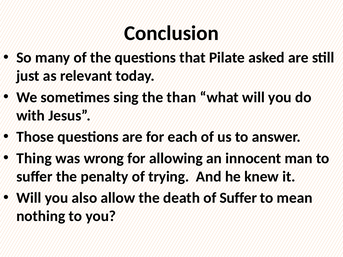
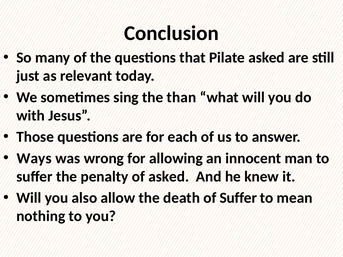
Thing: Thing -> Ways
of trying: trying -> asked
